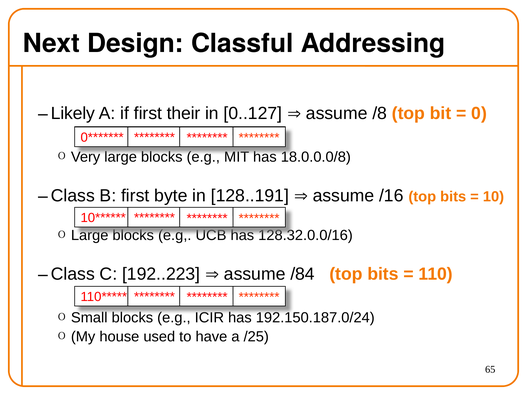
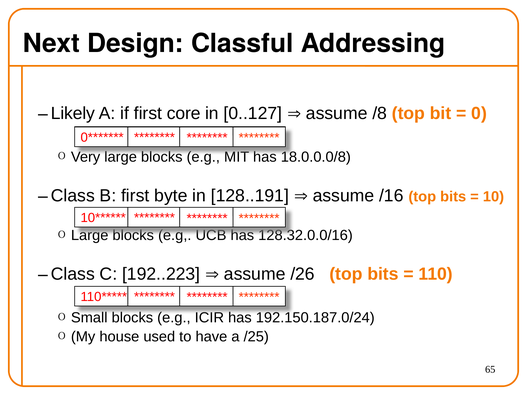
their: their -> core
/84: /84 -> /26
